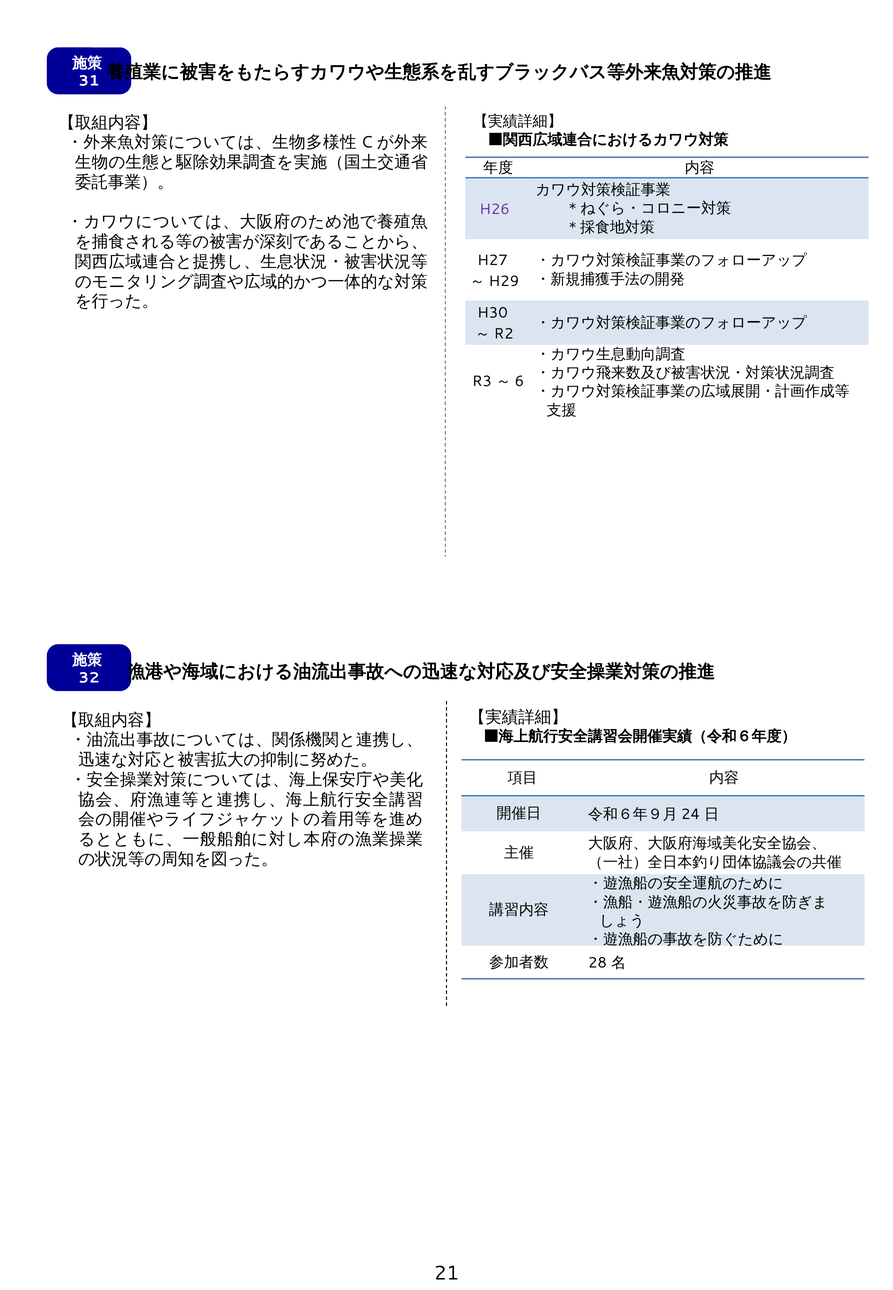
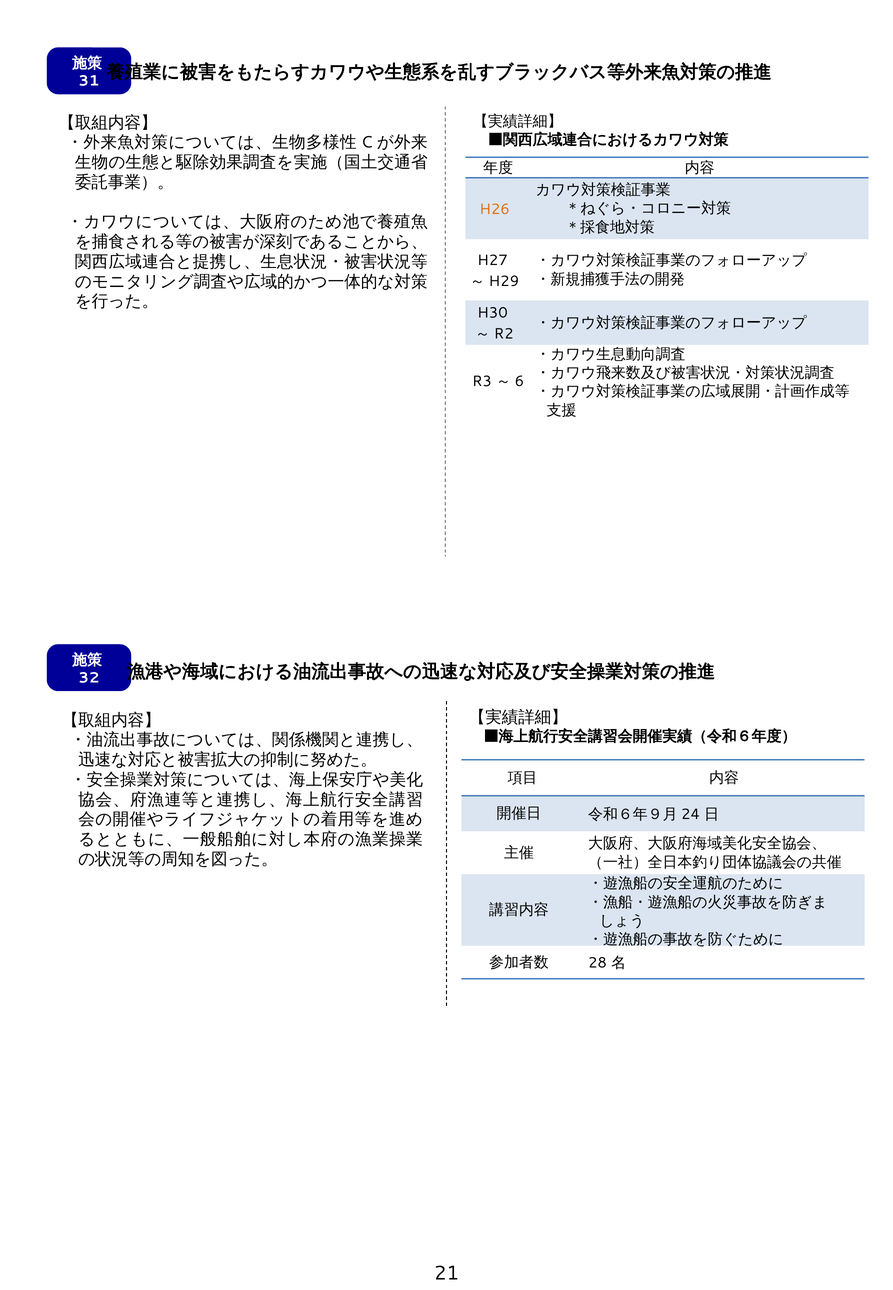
H26 colour: purple -> orange
